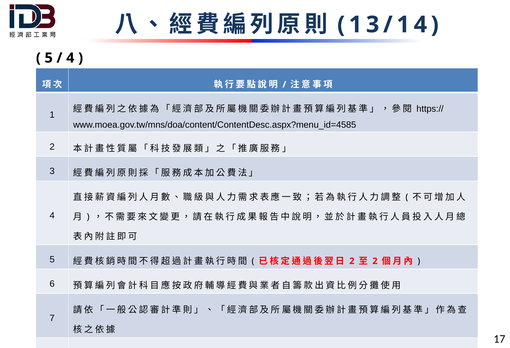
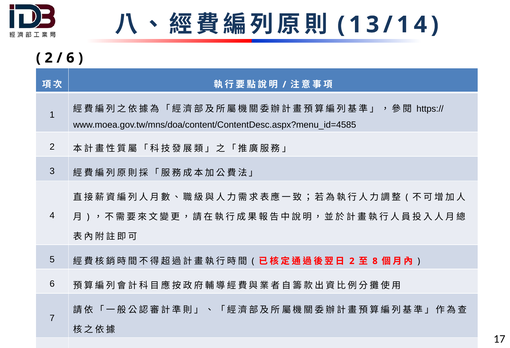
5 at (49, 58): 5 -> 2
4 at (70, 58): 4 -> 6
2 at (375, 261): 2 -> 8
